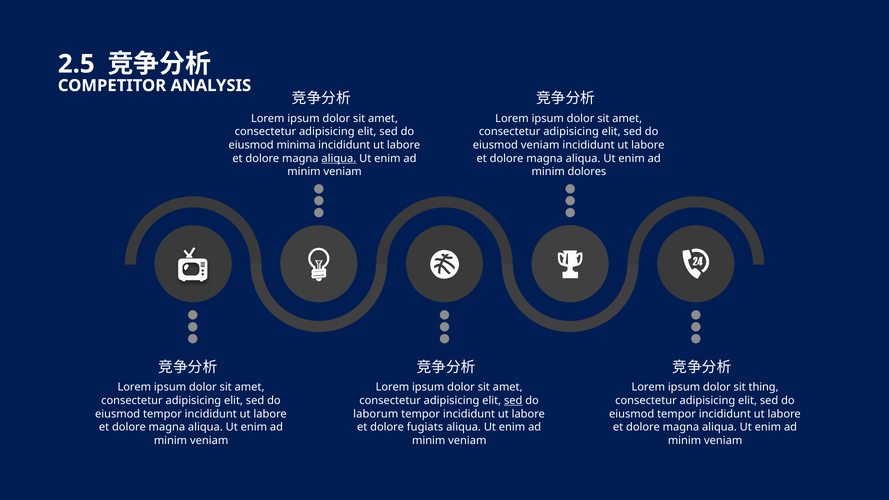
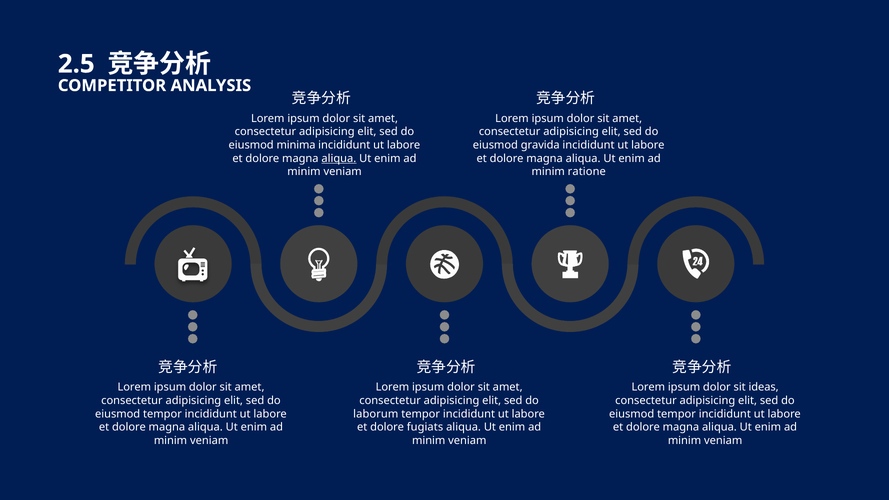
eiusmod veniam: veniam -> gravida
dolores: dolores -> ratione
thing: thing -> ideas
sed at (513, 401) underline: present -> none
